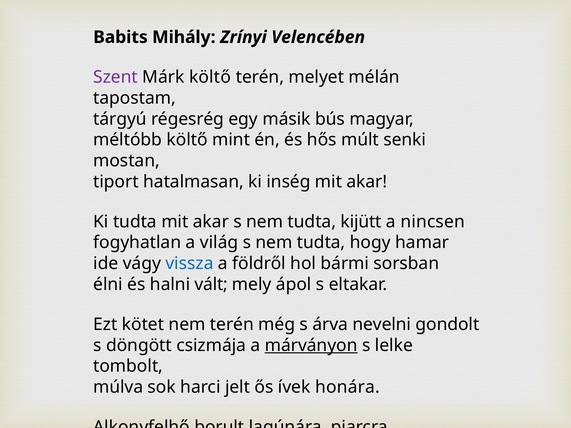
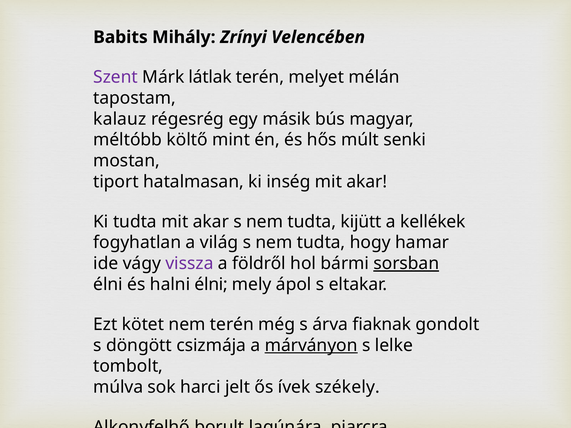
Márk költő: költő -> látlak
tárgyú: tárgyú -> kalauz
nincsen: nincsen -> kellékek
vissza colour: blue -> purple
sorsban underline: none -> present
halni vált: vált -> élni
nevelni: nevelni -> fiaknak
honára: honára -> székely
